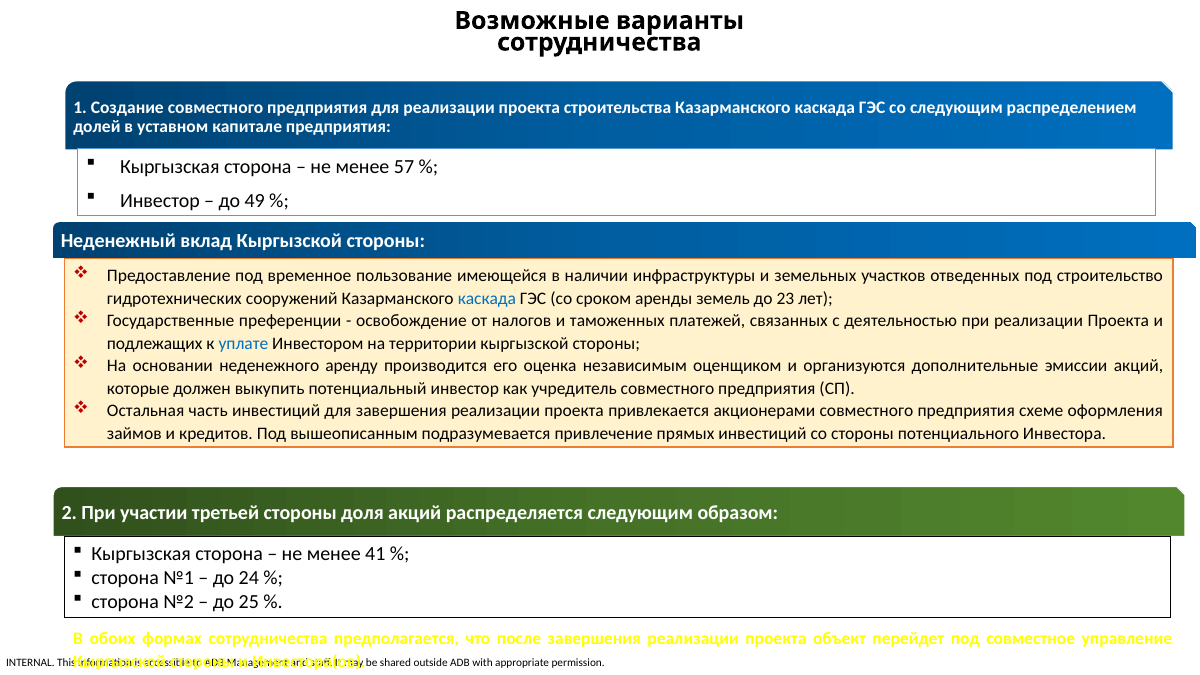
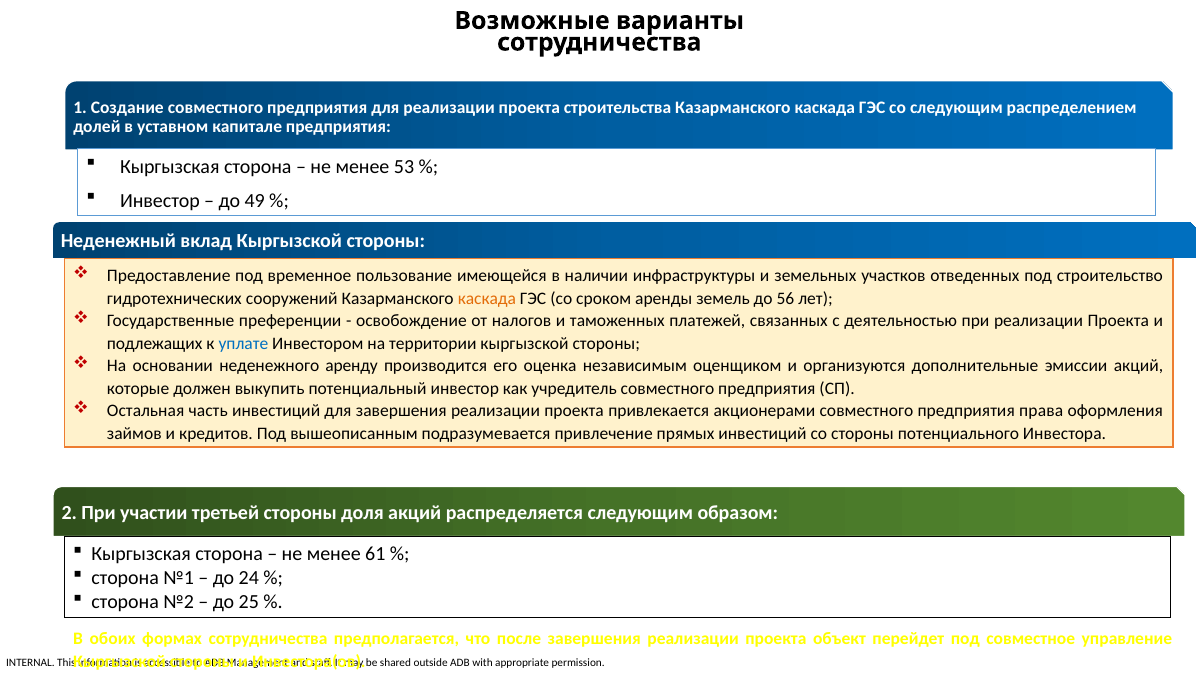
57: 57 -> 53
каскада at (487, 298) colour: blue -> orange
23: 23 -> 56
схеме: схеме -> права
41: 41 -> 61
